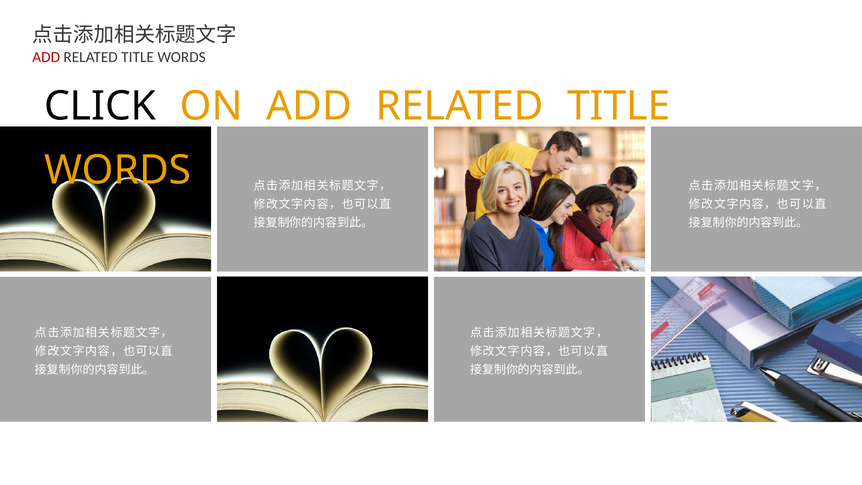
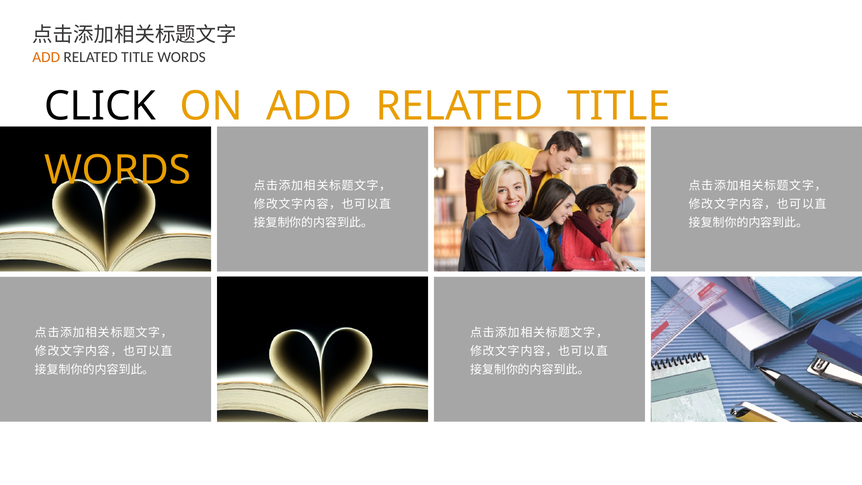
ADD at (46, 57) colour: red -> orange
